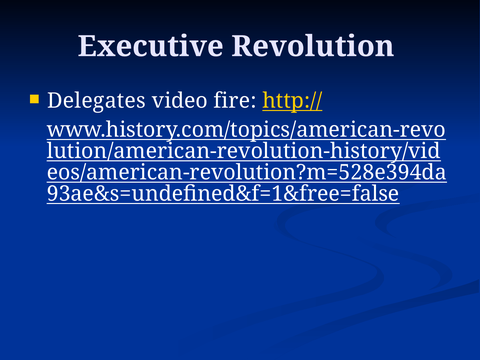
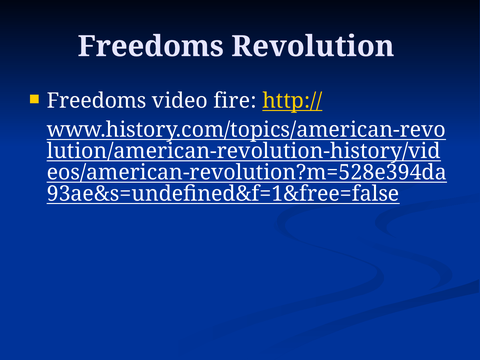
Executive at (151, 46): Executive -> Freedoms
Delegates at (97, 101): Delegates -> Freedoms
